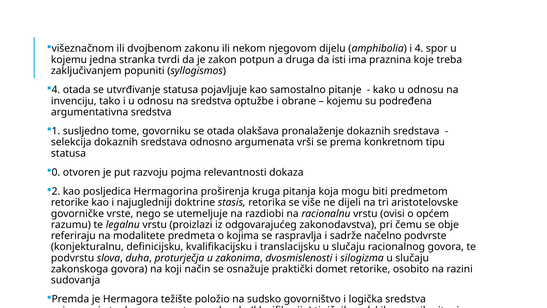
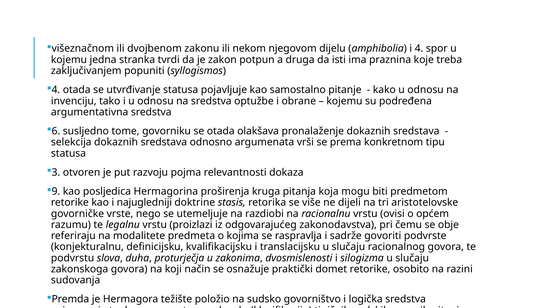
1 at (56, 131): 1 -> 6
0: 0 -> 3
2: 2 -> 9
načelno: načelno -> govoriti
